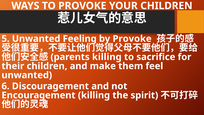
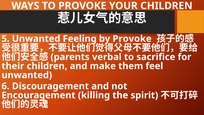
killing at (107, 57): killing -> verbal
